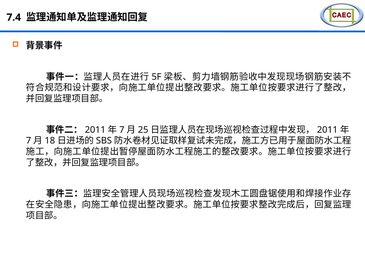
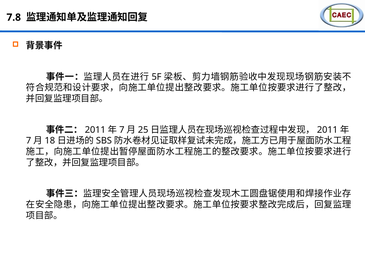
7.4: 7.4 -> 7.8
